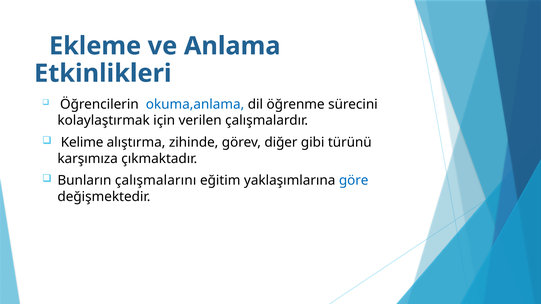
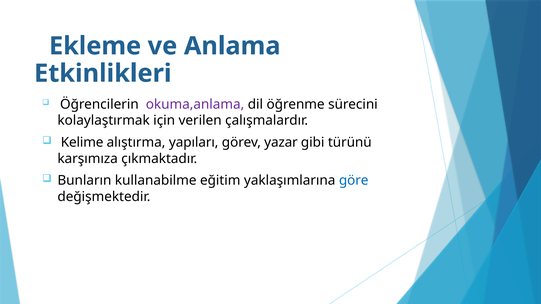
okuma,anlama colour: blue -> purple
zihinde: zihinde -> yapıları
diğer: diğer -> yazar
çalışmalarını: çalışmalarını -> kullanabilme
